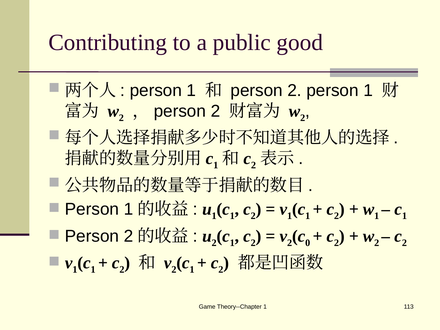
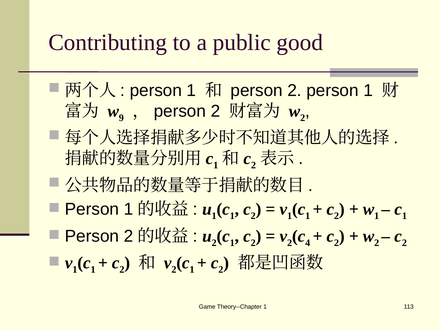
2 at (121, 118): 2 -> 9
0: 0 -> 4
